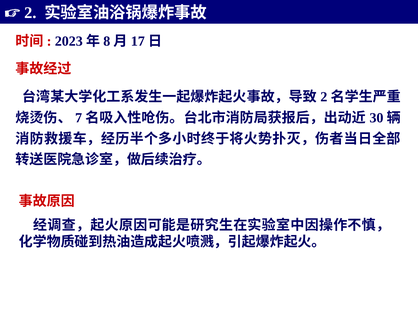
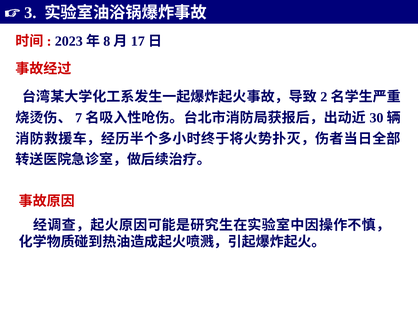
2: 2 -> 3
